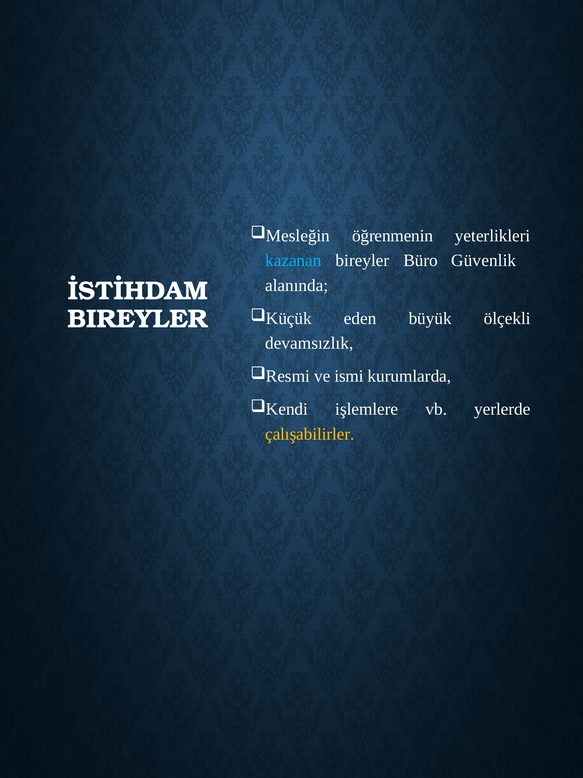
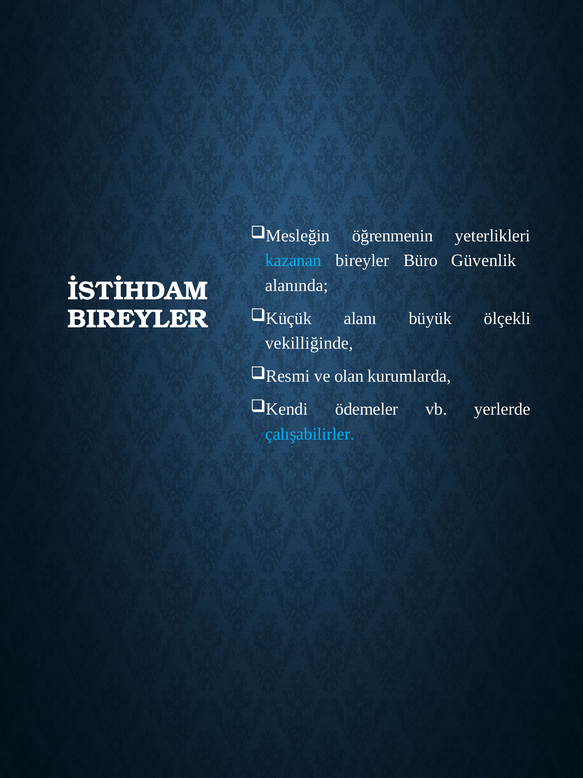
eden: eden -> alanı
devamsızlık: devamsızlık -> vekilliğinde
ismi: ismi -> olan
işlemlere: işlemlere -> ödemeler
çalışabilirler colour: yellow -> light blue
